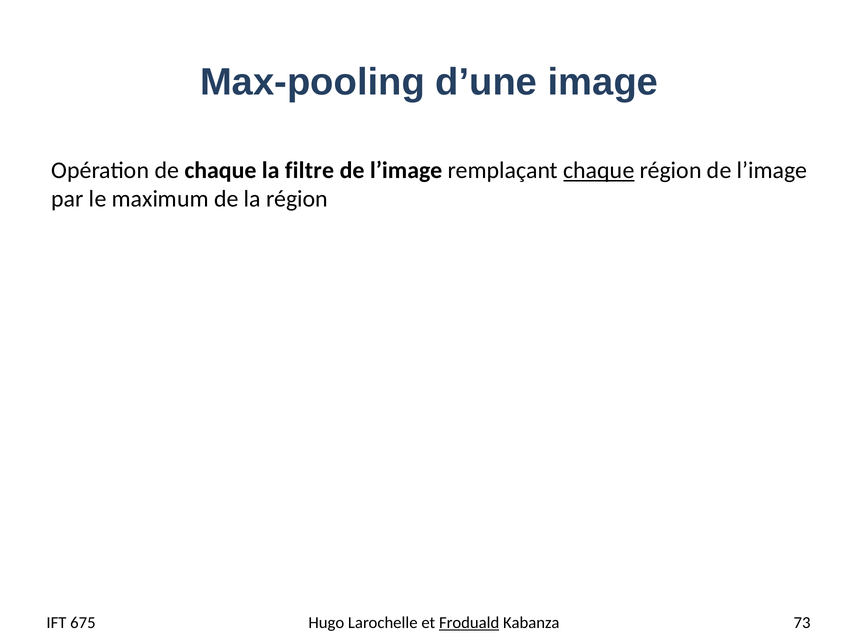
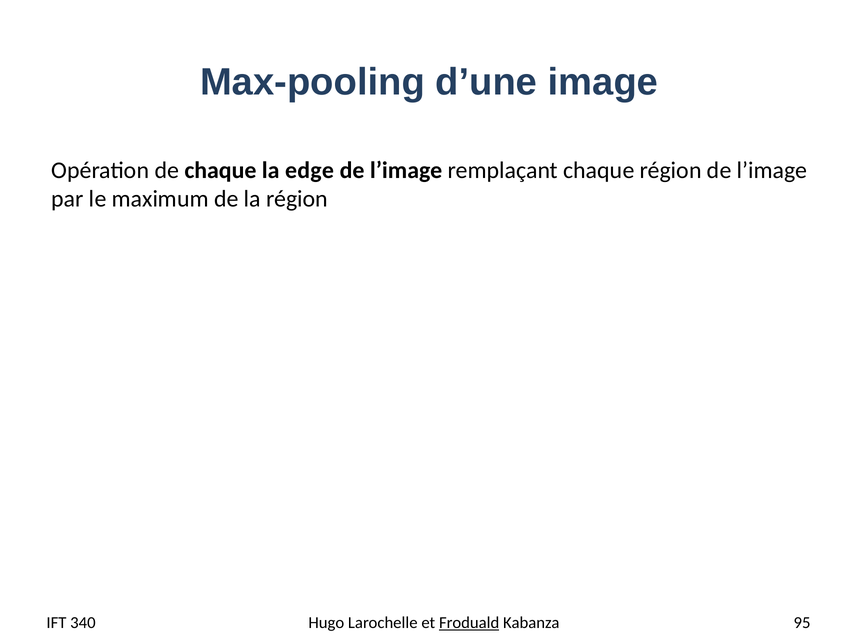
filtre: filtre -> edge
chaque at (599, 171) underline: present -> none
675: 675 -> 340
73: 73 -> 95
